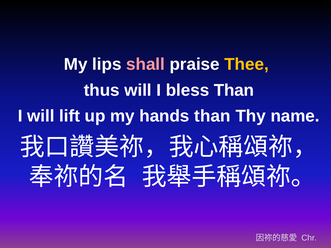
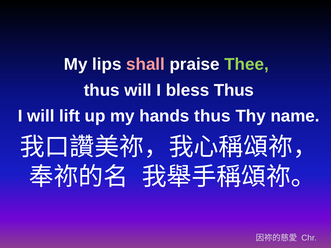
Thee colour: yellow -> light green
bless Than: Than -> Thus
hands than: than -> thus
